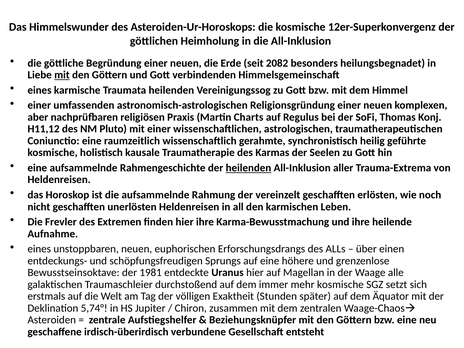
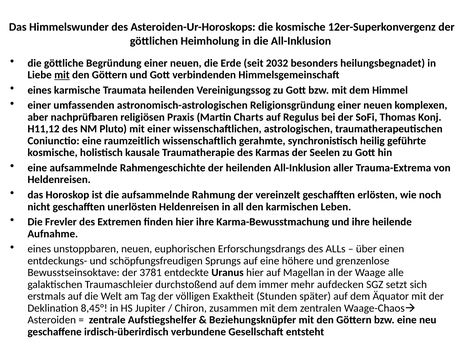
2082: 2082 -> 2032
heilenden at (248, 168) underline: present -> none
1981: 1981 -> 3781
mehr kosmische: kosmische -> aufdecken
5,74°: 5,74° -> 8,45°
